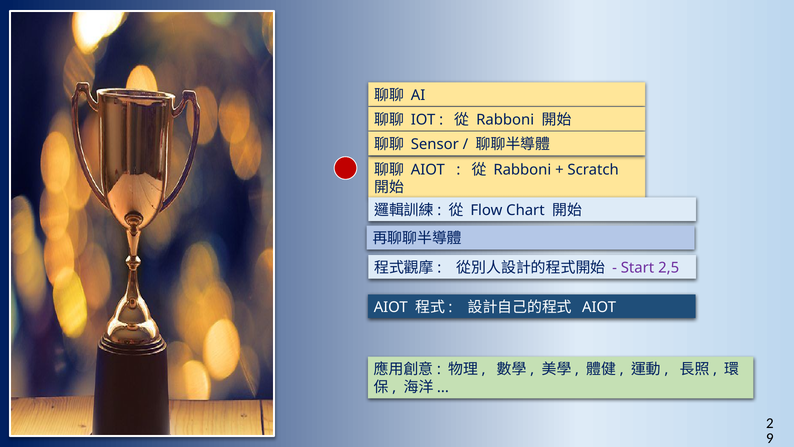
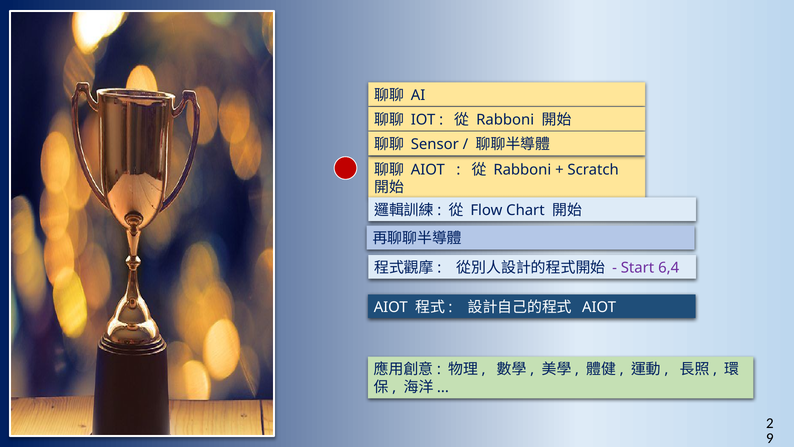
2,5: 2,5 -> 6,4
